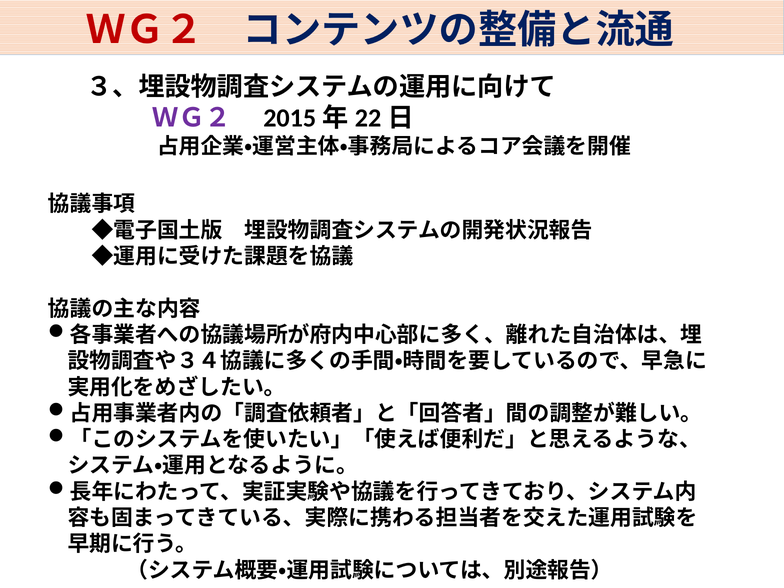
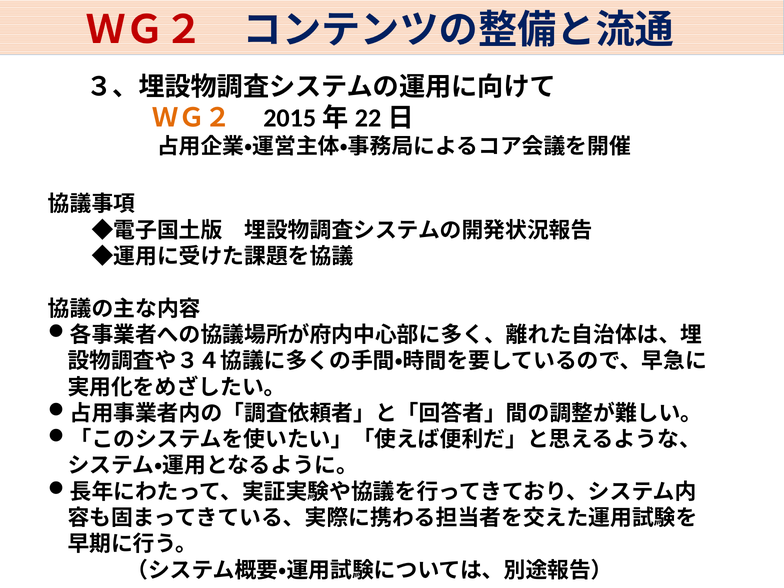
ＷＧ２ at (192, 118) colour: purple -> orange
